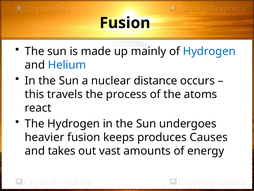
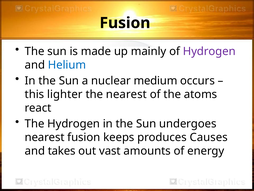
Hydrogen at (209, 51) colour: blue -> purple
distance: distance -> medium
travels: travels -> lighter
the process: process -> nearest
heavier at (45, 137): heavier -> nearest
